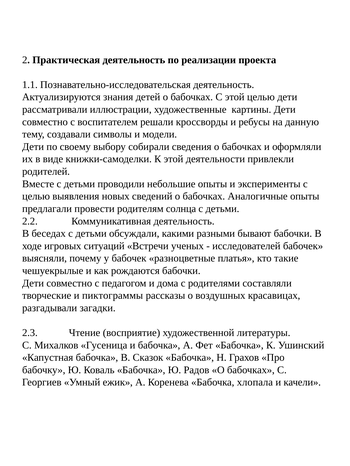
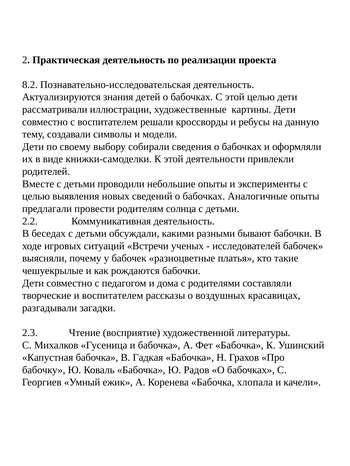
1.1: 1.1 -> 8.2
и пиктограммы: пиктограммы -> воспитателем
Сказок: Сказок -> Гадкая
